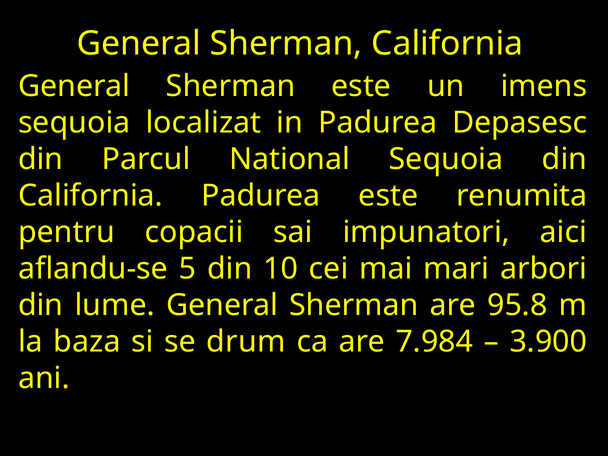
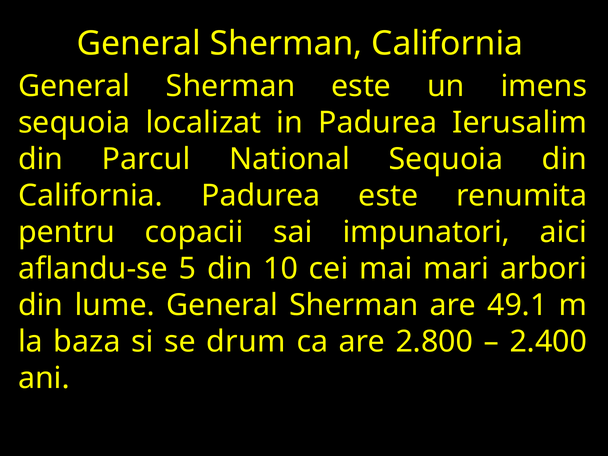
Depasesc: Depasesc -> Ierusalim
95.8: 95.8 -> 49.1
7.984: 7.984 -> 2.800
3.900: 3.900 -> 2.400
